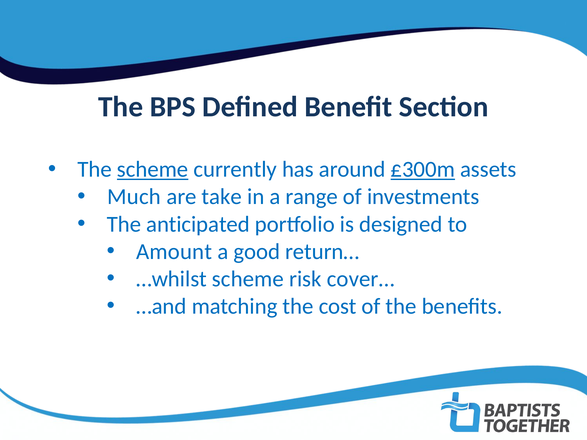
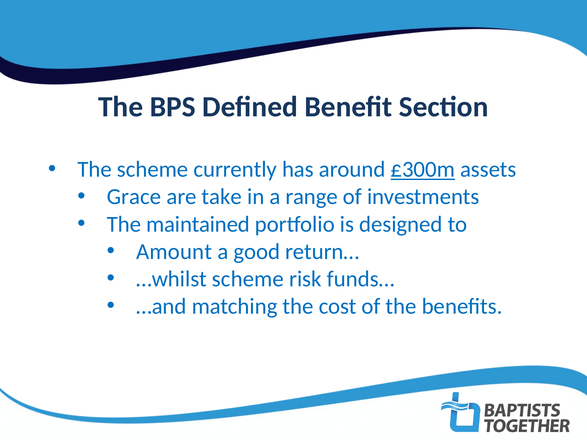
scheme at (153, 169) underline: present -> none
Much: Much -> Grace
anticipated: anticipated -> maintained
cover…: cover… -> funds…
